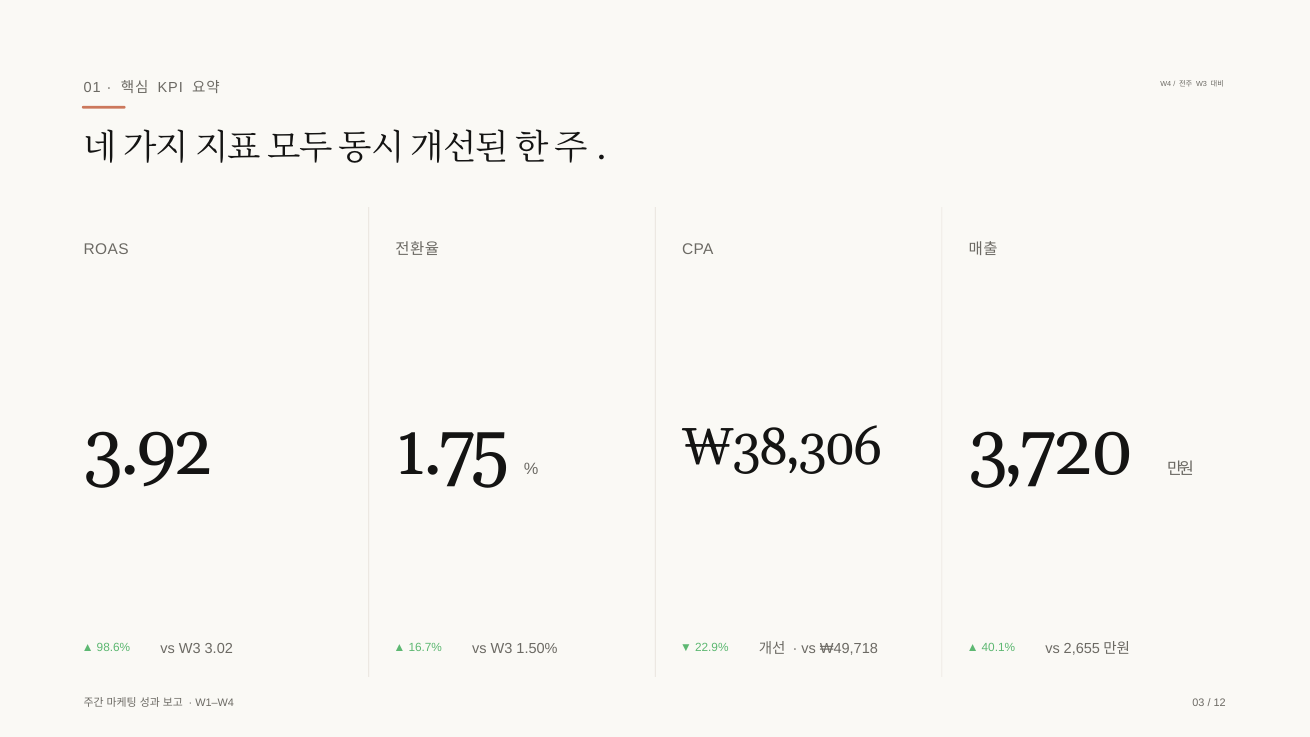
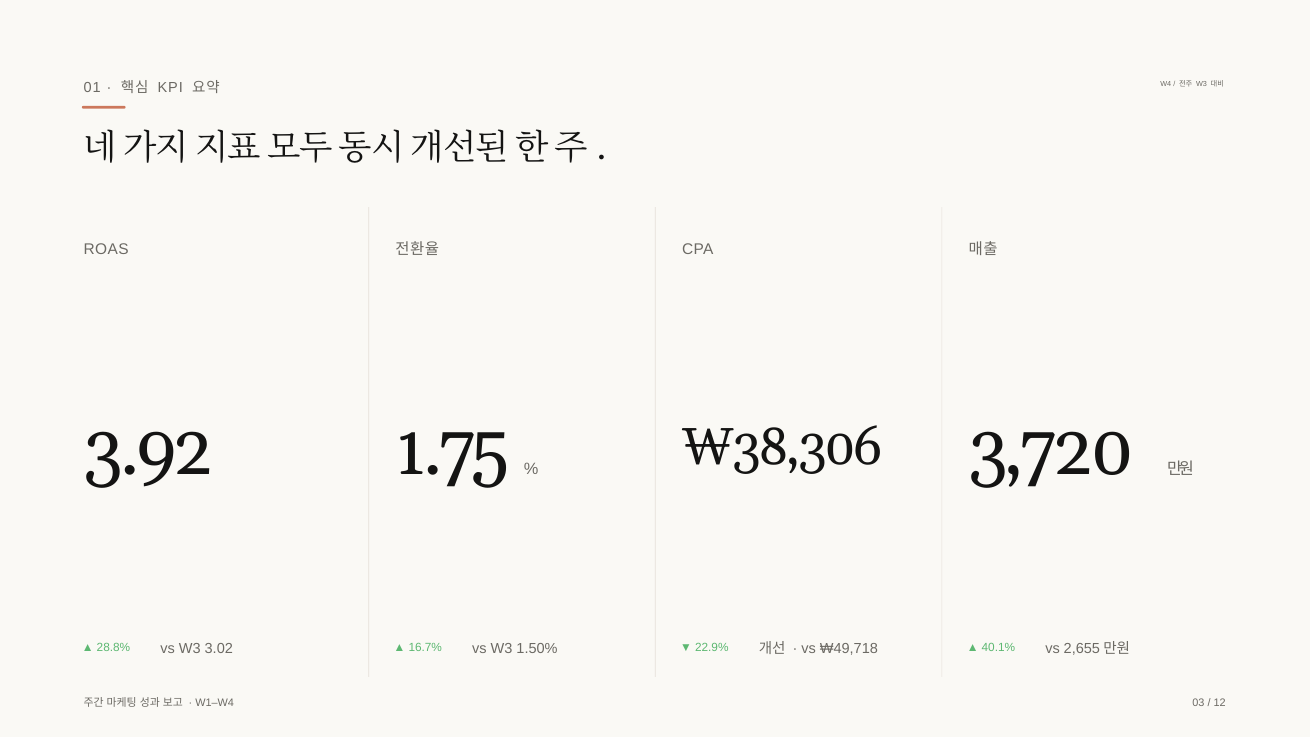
98.6%: 98.6% -> 28.8%
